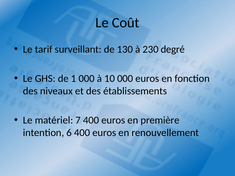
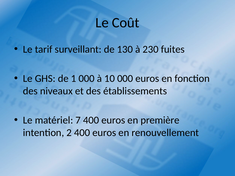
degré: degré -> fuites
6: 6 -> 2
